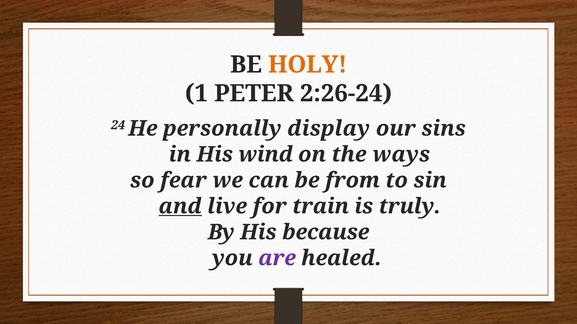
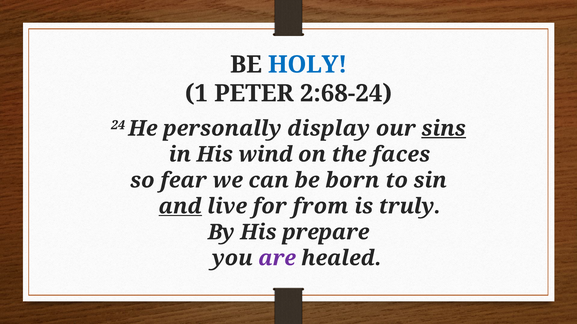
HOLY colour: orange -> blue
2:26-24: 2:26-24 -> 2:68-24
sins underline: none -> present
ways: ways -> faces
from: from -> born
train: train -> from
because: because -> prepare
